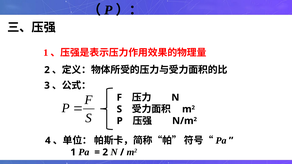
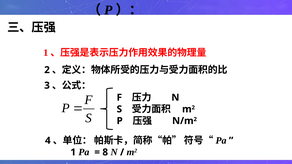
2 at (105, 152): 2 -> 8
